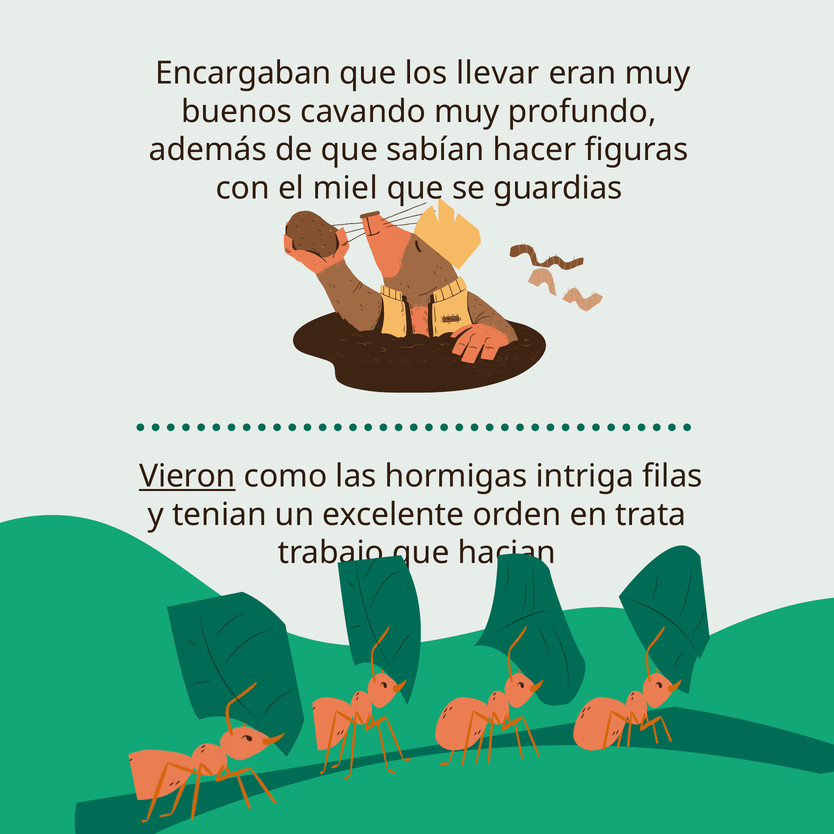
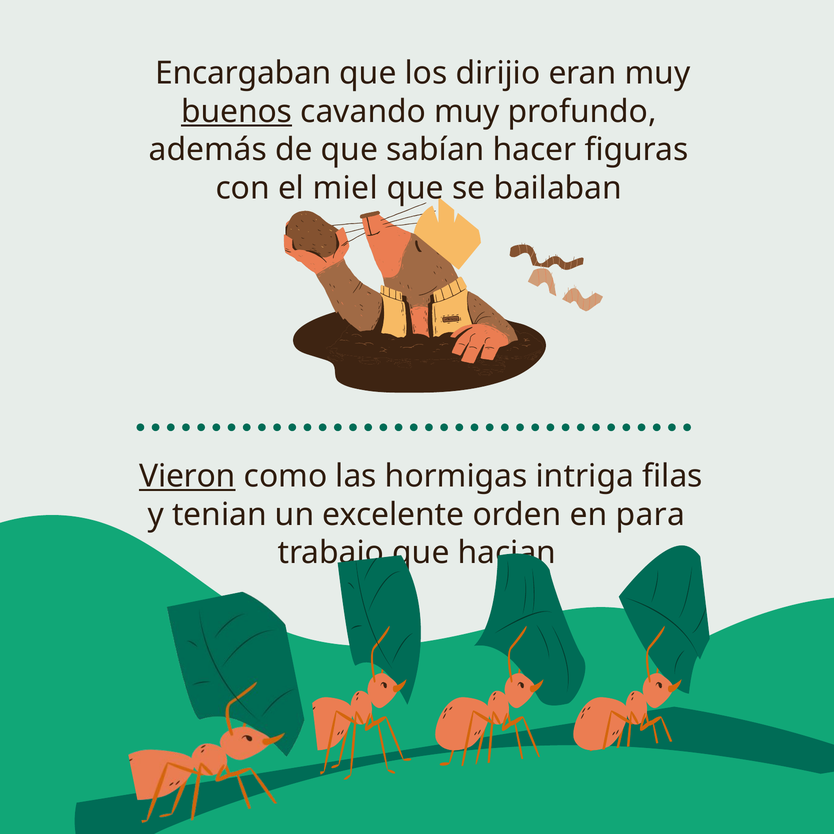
llevar: llevar -> dirijio
buenos underline: none -> present
guardias: guardias -> bailaban
trata: trata -> para
